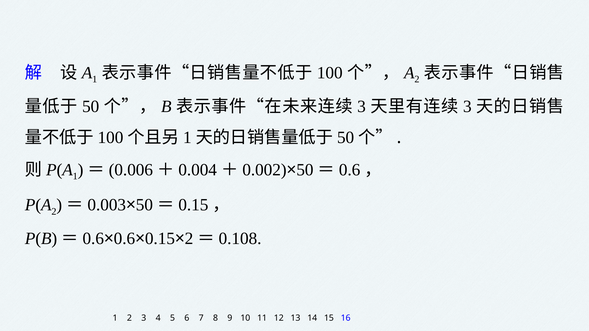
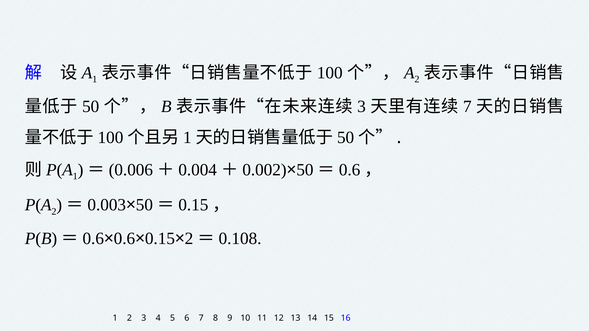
3 at (467, 107): 3 -> 7
